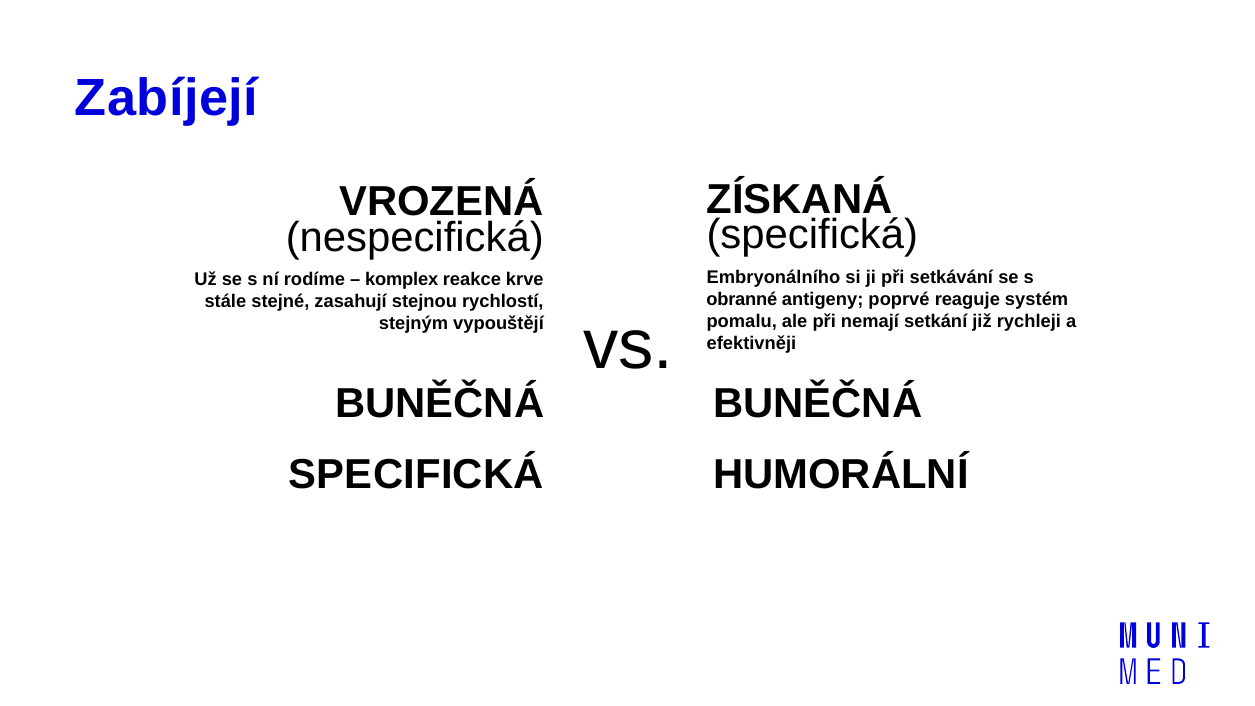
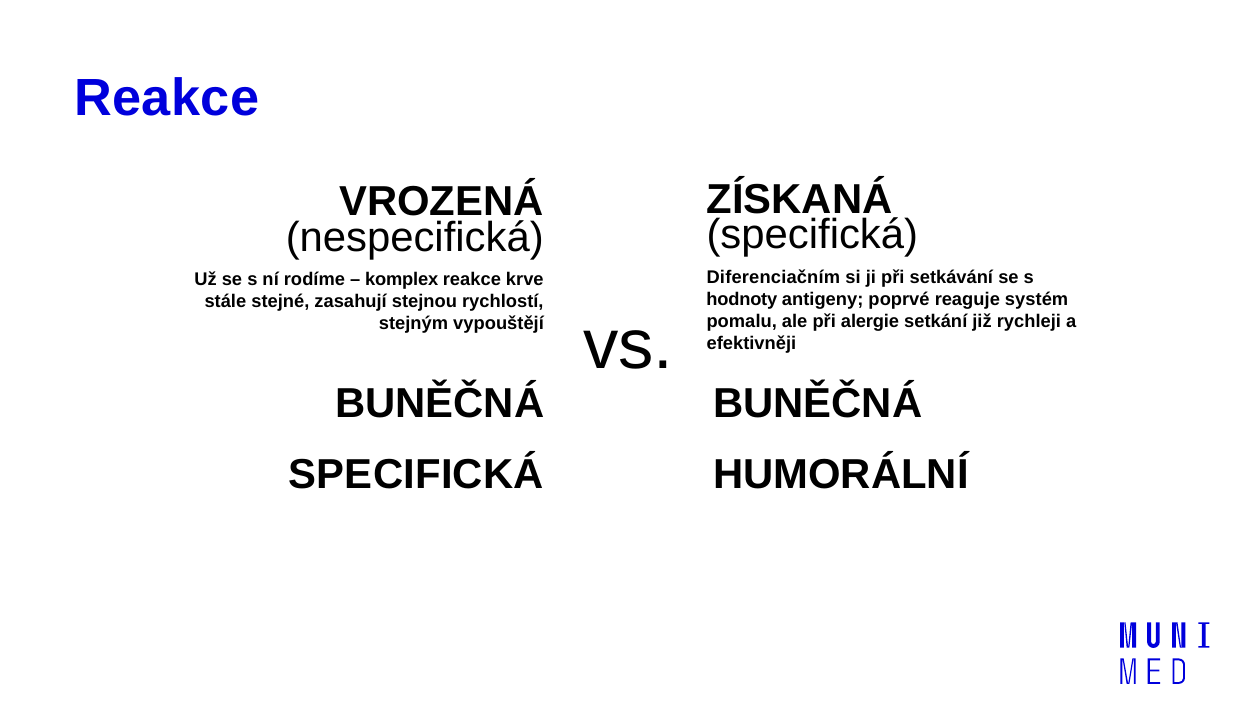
Zabíjejí at (167, 99): Zabíjejí -> Reakce
Embryonálního: Embryonálního -> Diferenciačním
obranné: obranné -> hodnoty
nemají: nemají -> alergie
